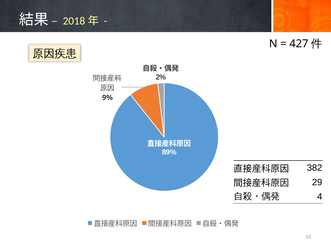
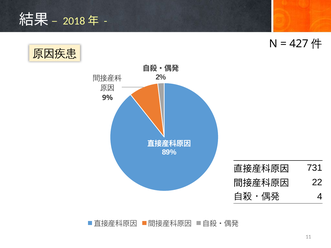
382: 382 -> 731
29: 29 -> 22
